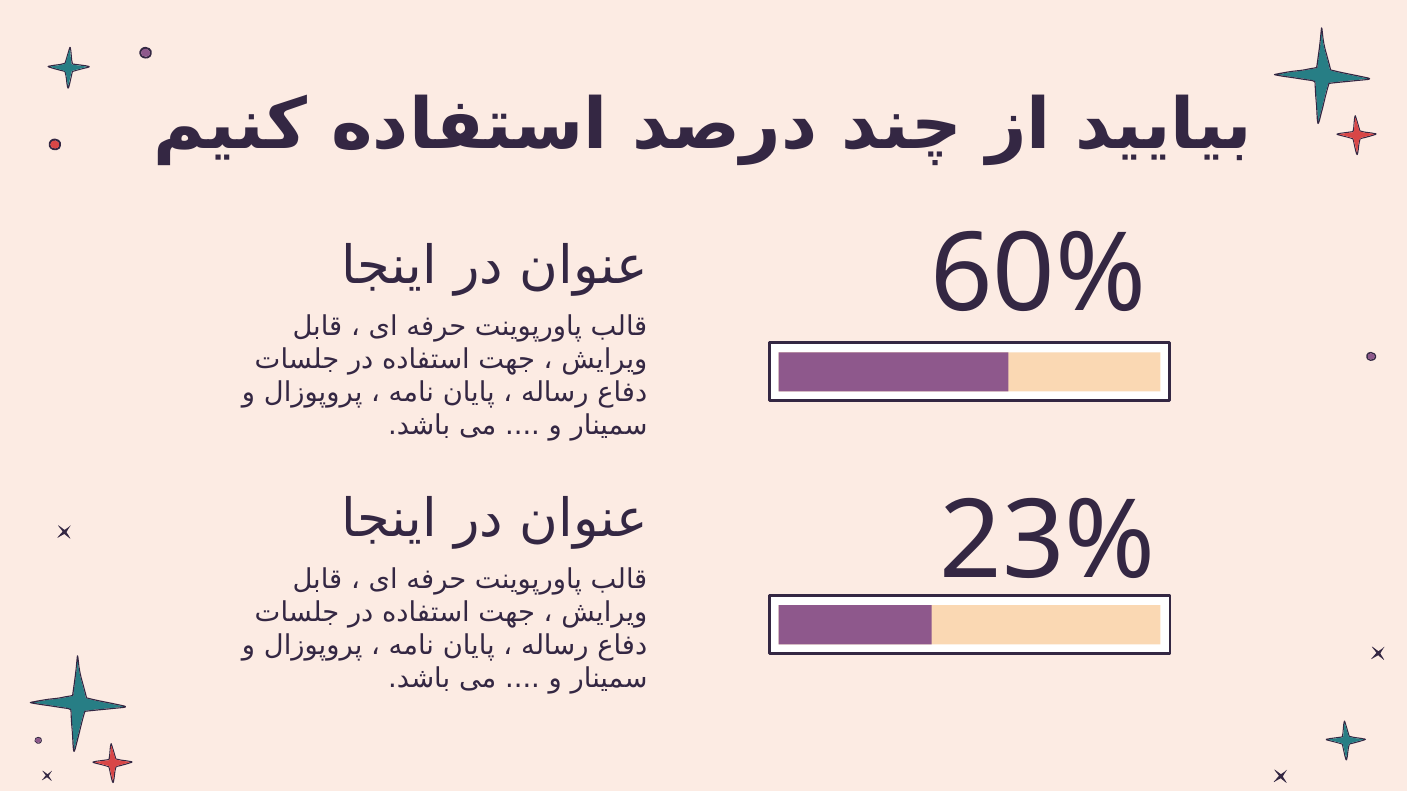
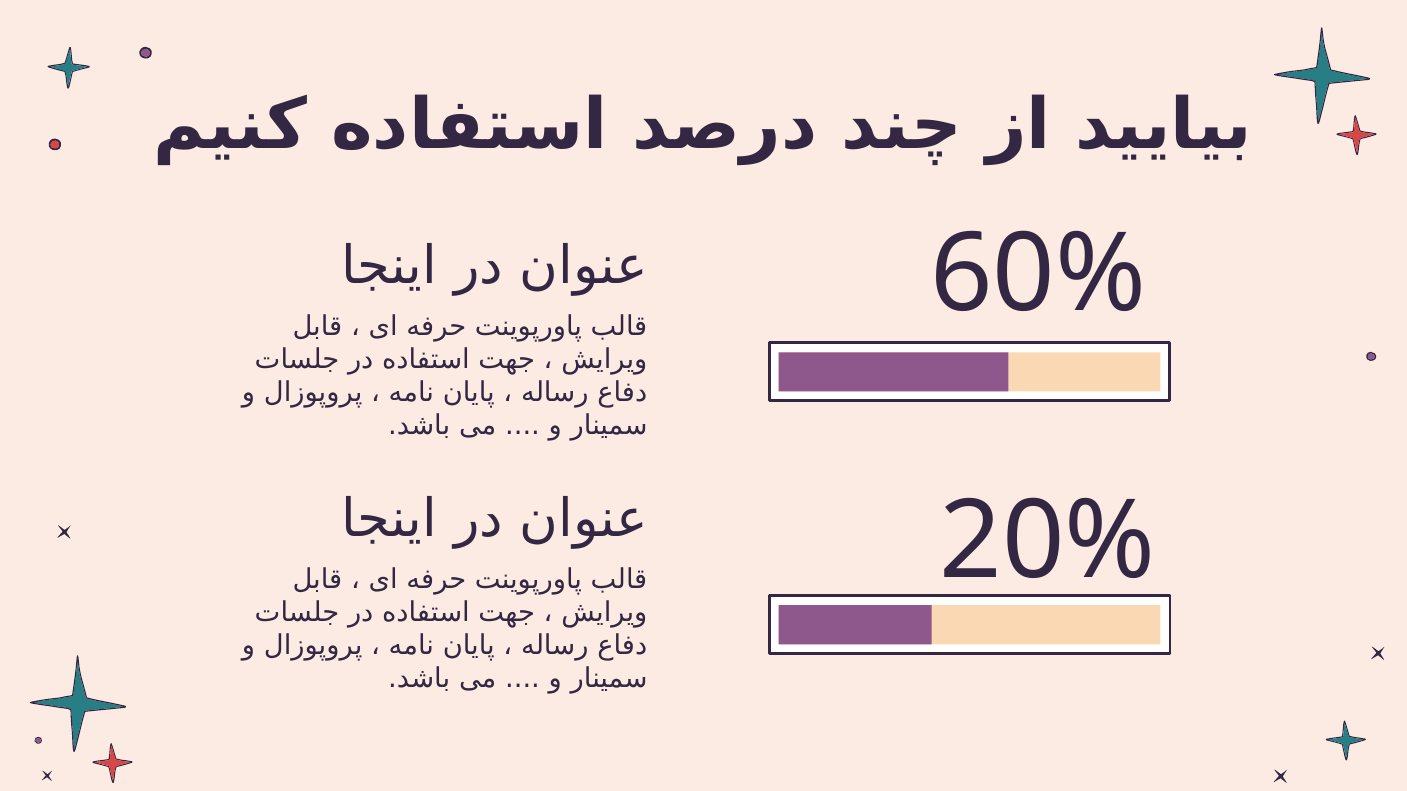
23%: 23% -> 20%
